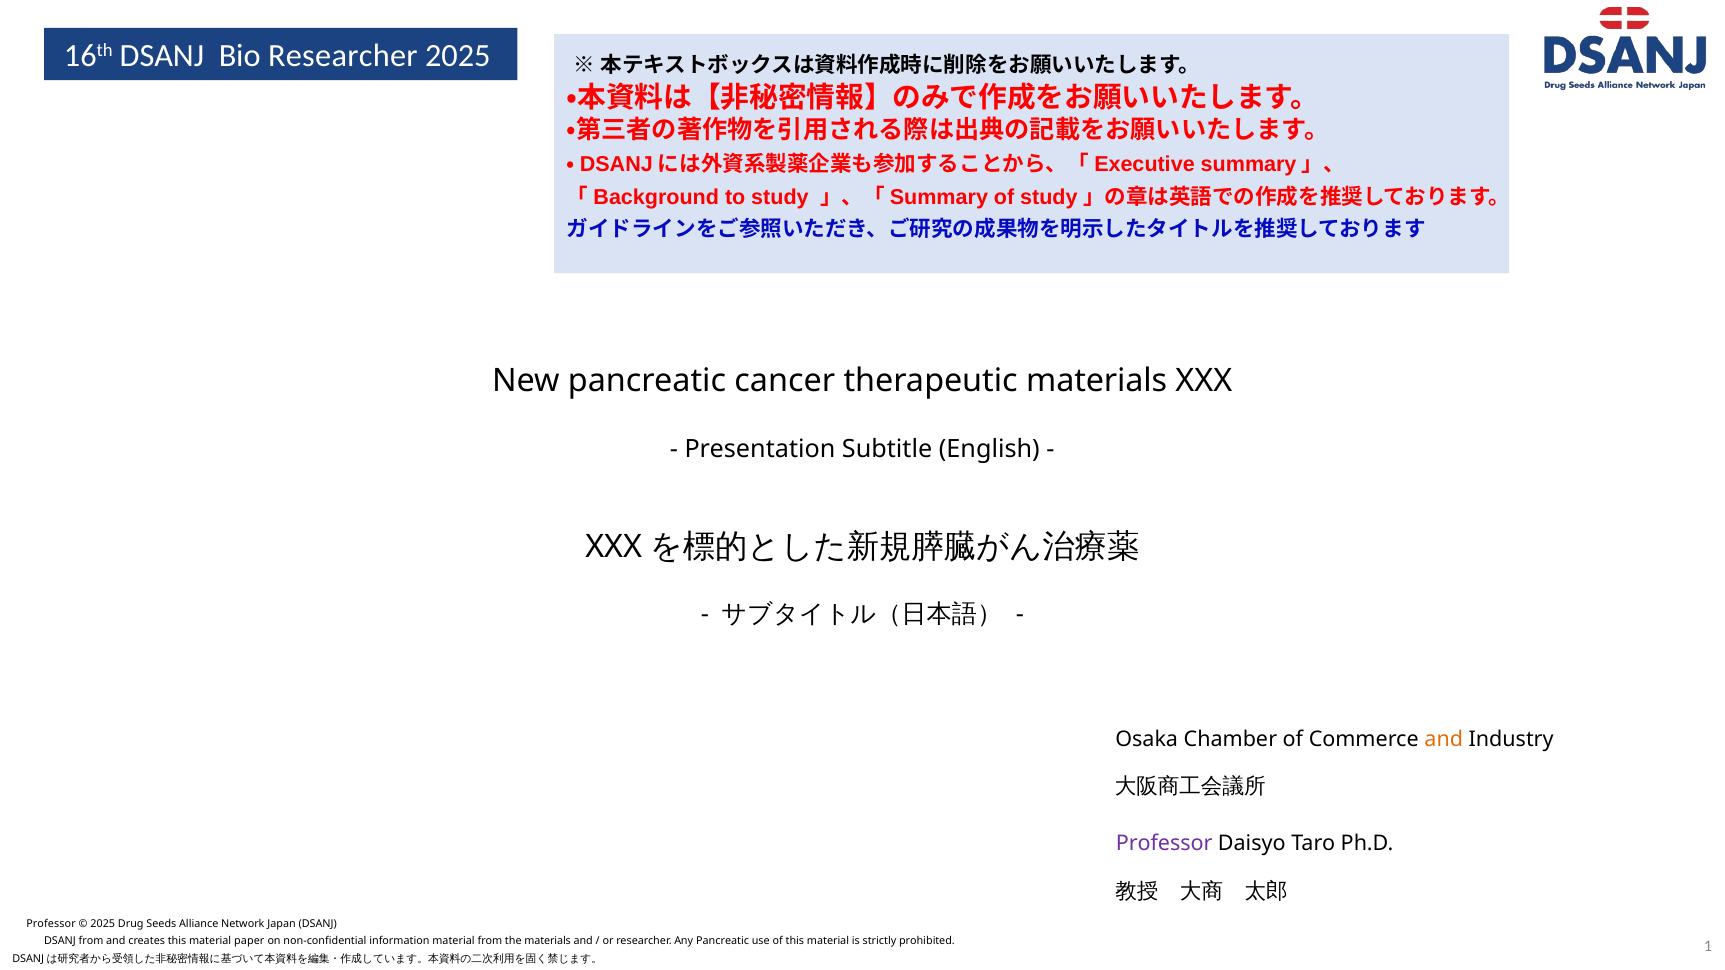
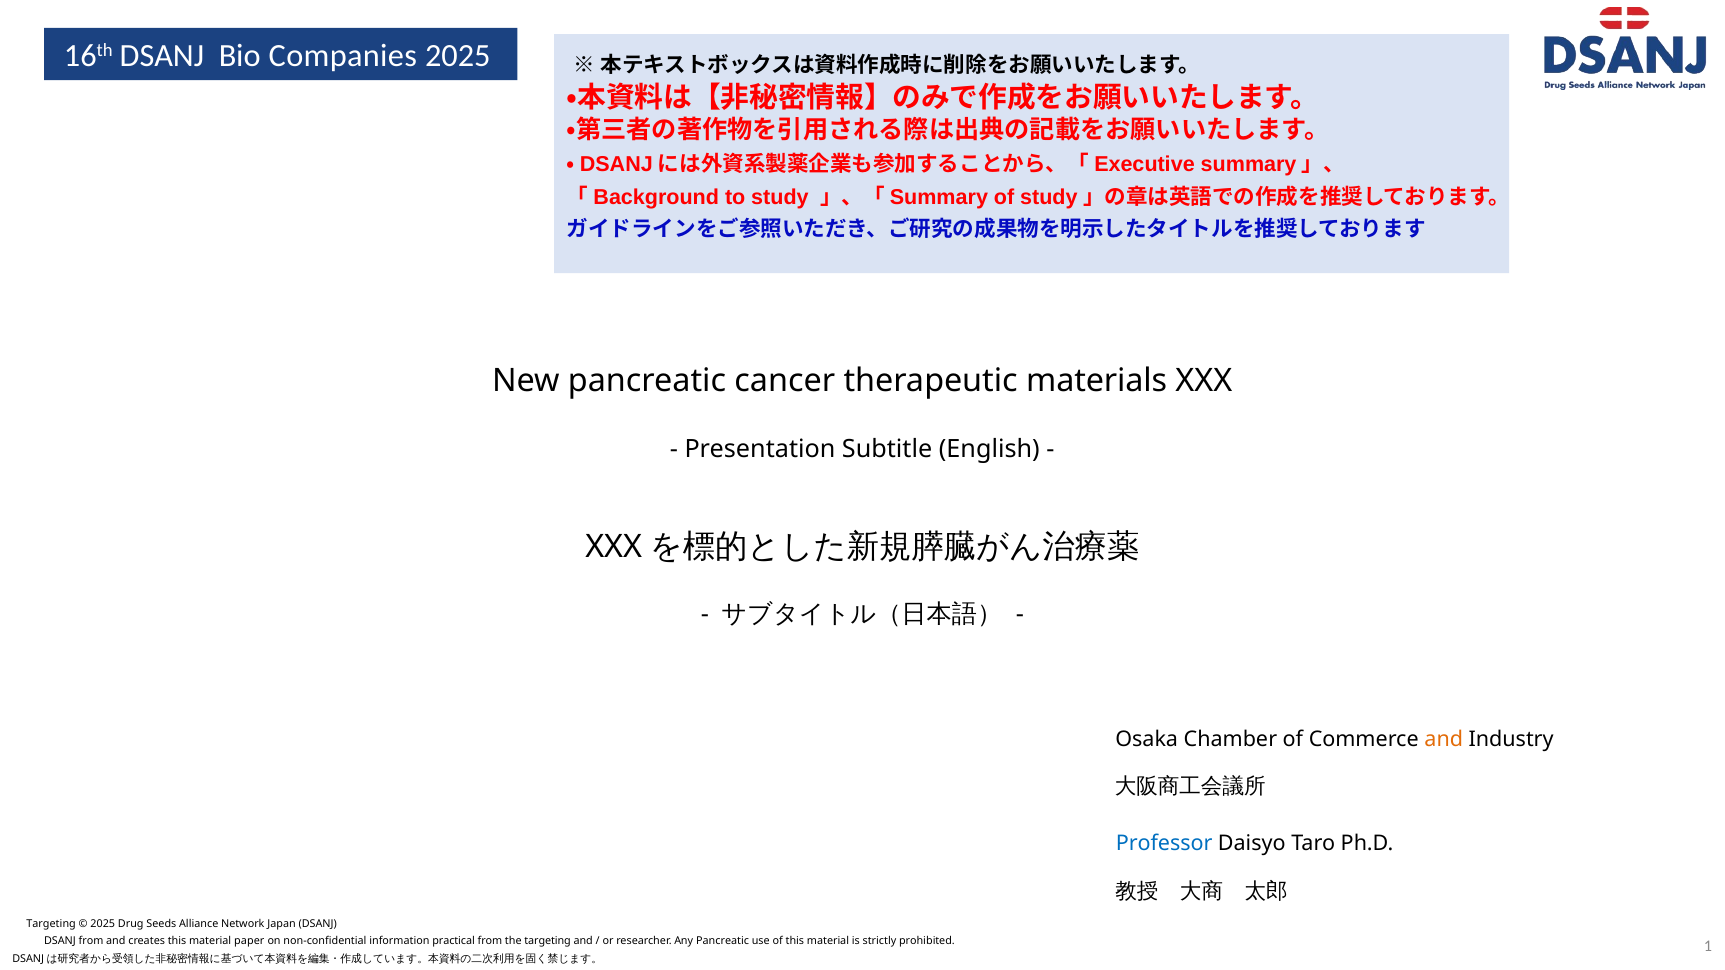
Bio Researcher: Researcher -> Companies
Professor at (1164, 844) colour: purple -> blue
Professor at (51, 924): Professor -> Targeting
information material: material -> practical
the materials: materials -> targeting
